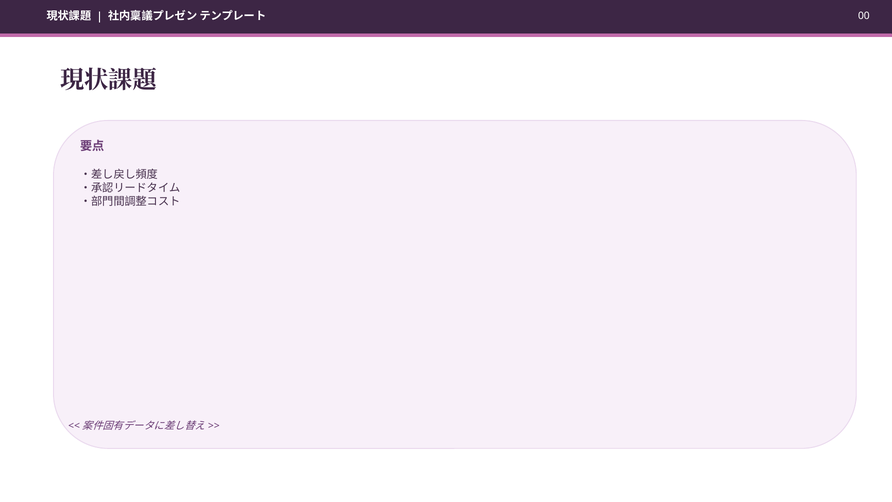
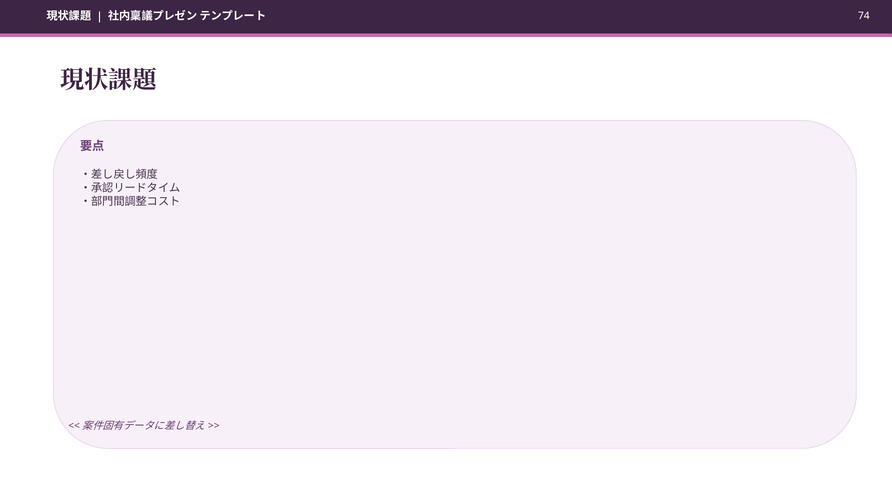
00: 00 -> 74
